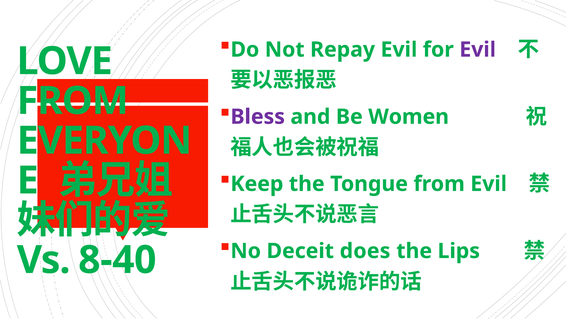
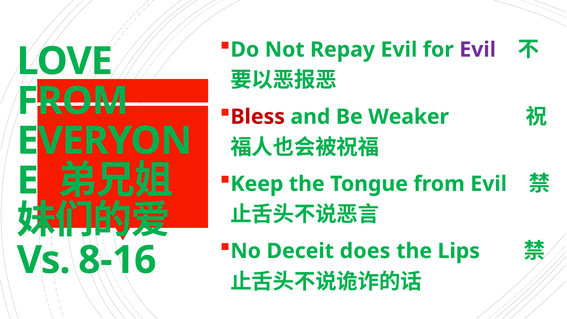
Bless colour: purple -> red
Women: Women -> Weaker
8-40: 8-40 -> 8-16
